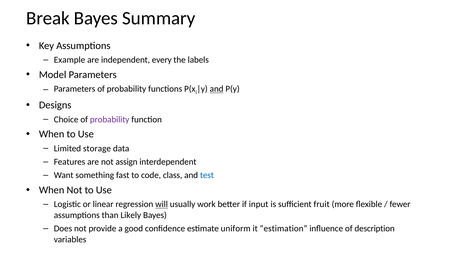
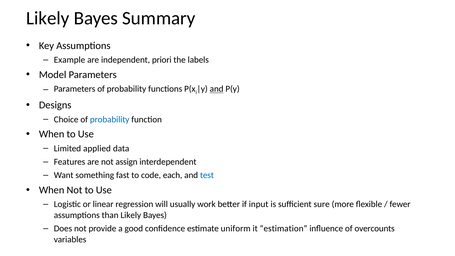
Break at (48, 18): Break -> Likely
every: every -> priori
probability at (110, 119) colour: purple -> blue
storage: storage -> applied
class: class -> each
will underline: present -> none
fruit: fruit -> sure
description: description -> overcounts
